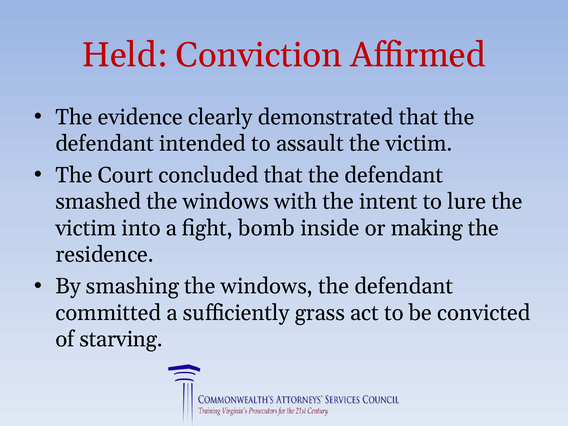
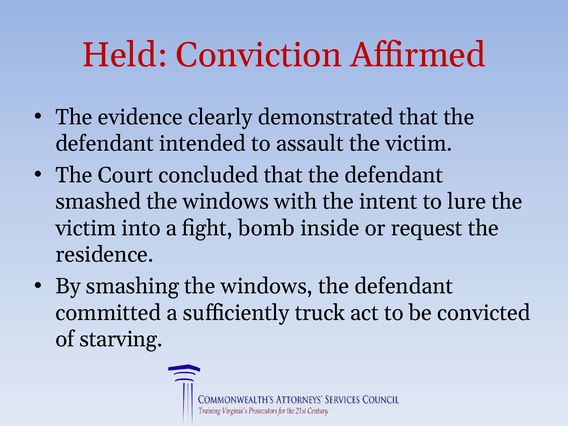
making: making -> request
grass: grass -> truck
